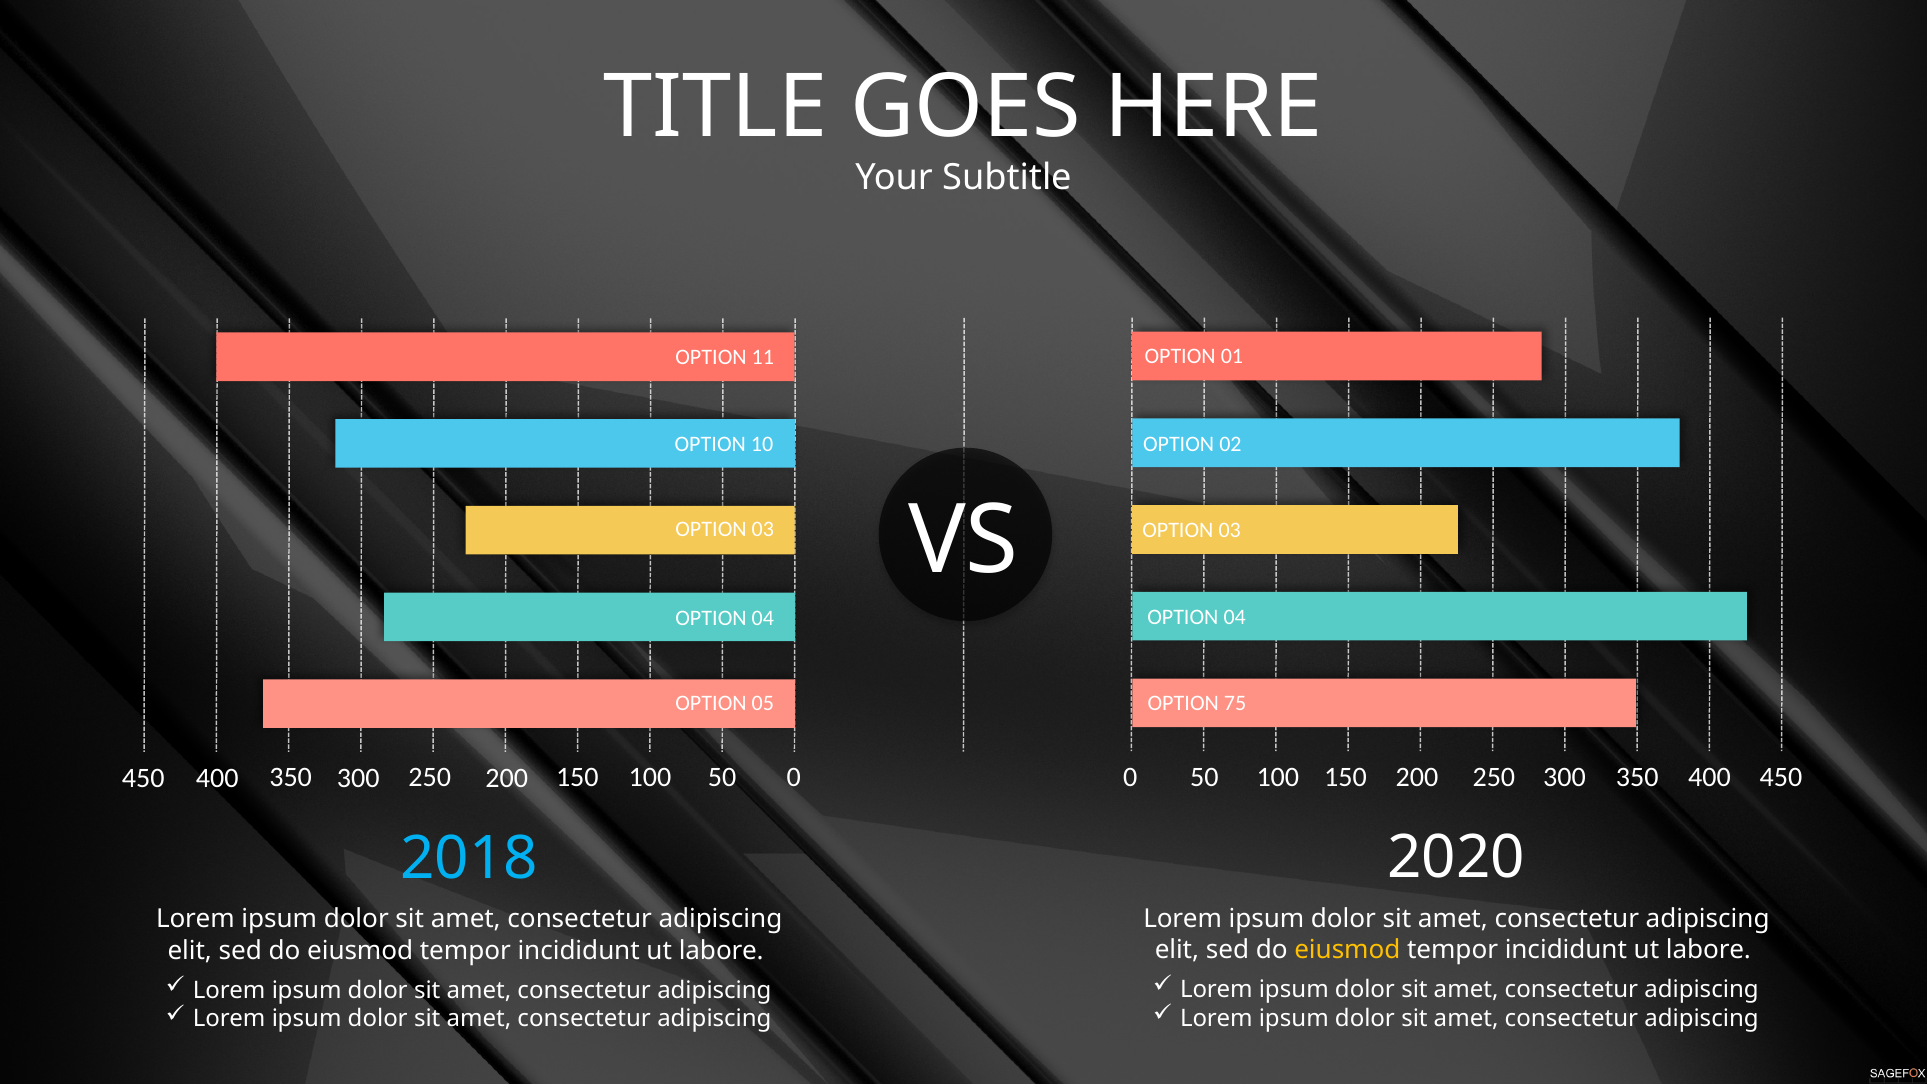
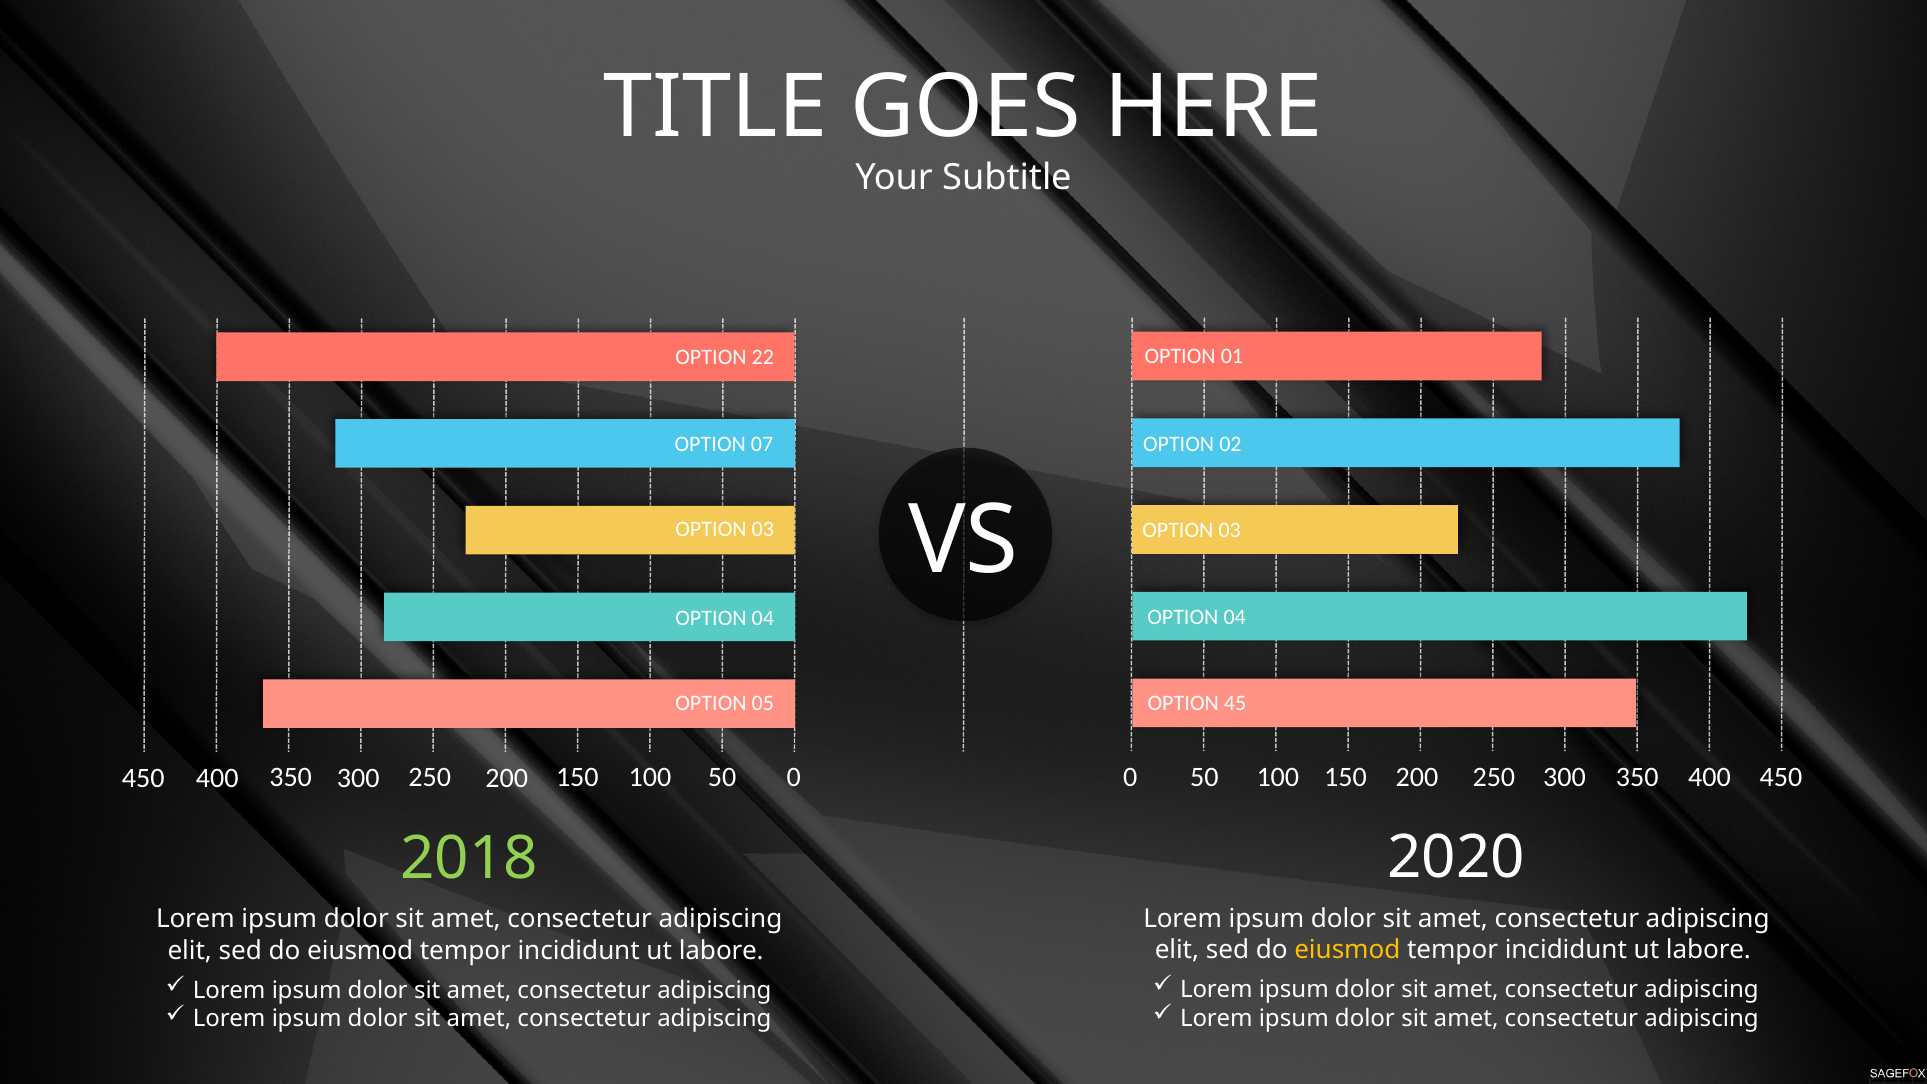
11: 11 -> 22
10: 10 -> 07
75: 75 -> 45
2018 colour: light blue -> light green
